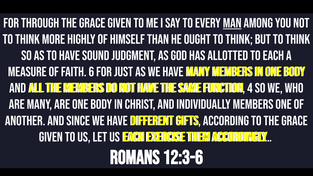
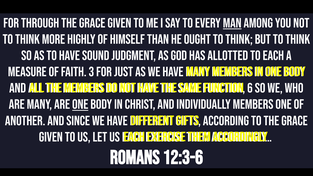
6: 6 -> 3
4: 4 -> 6
one at (80, 105) underline: none -> present
